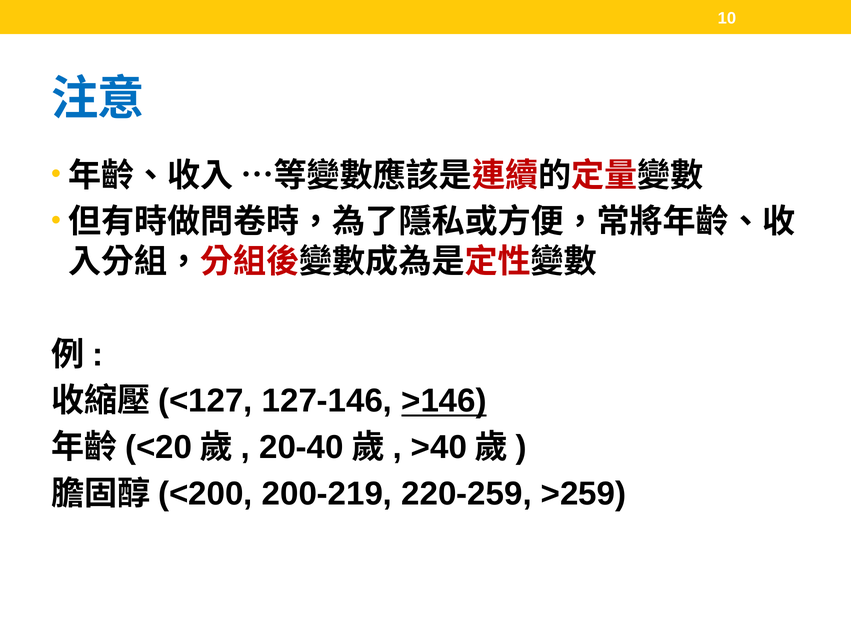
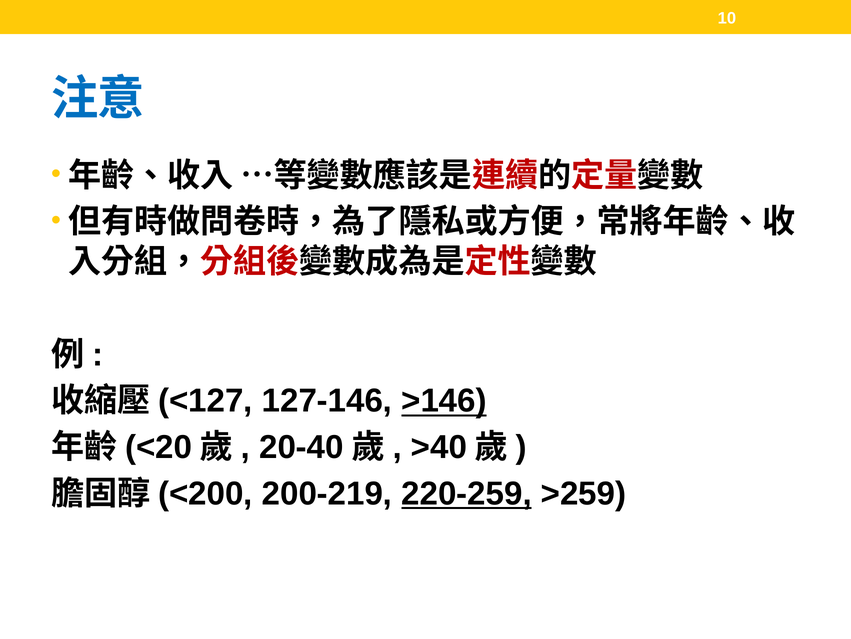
220-259 underline: none -> present
